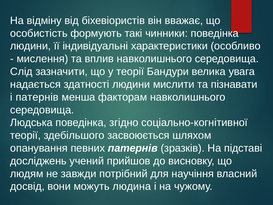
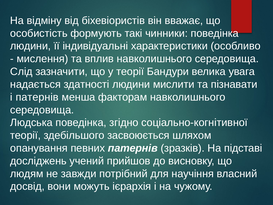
людина: людина -> ієрархія
